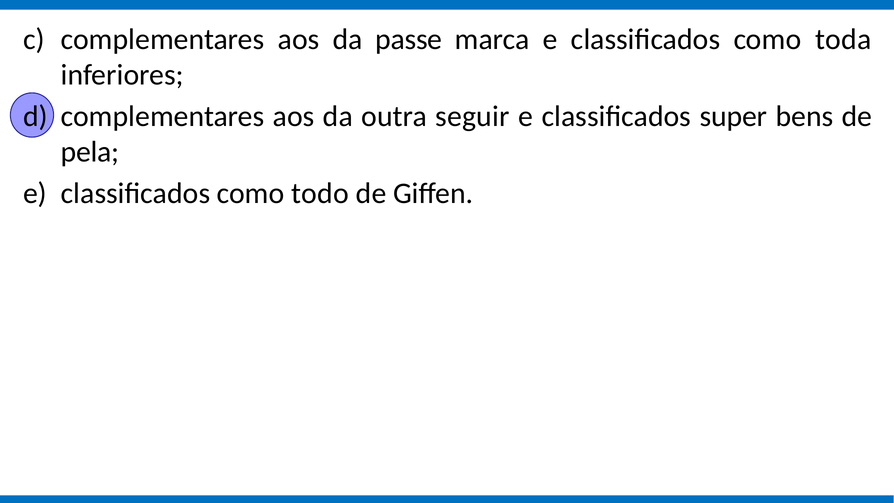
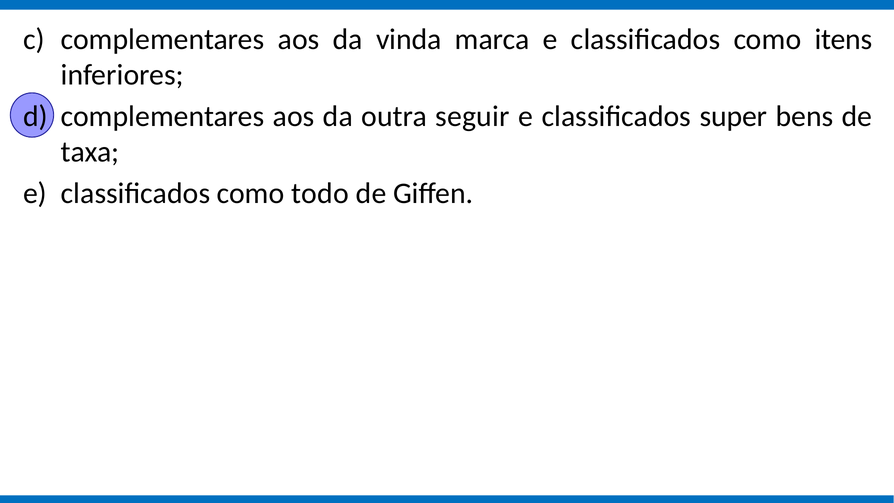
passe: passe -> vinda
toda: toda -> itens
pela: pela -> taxa
